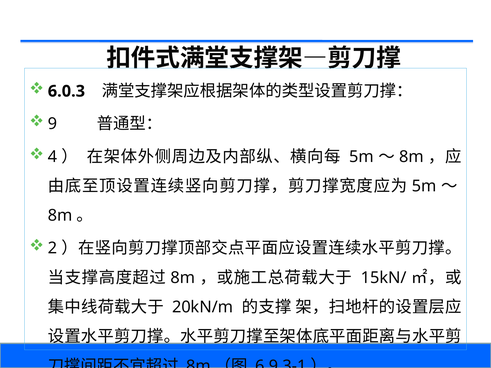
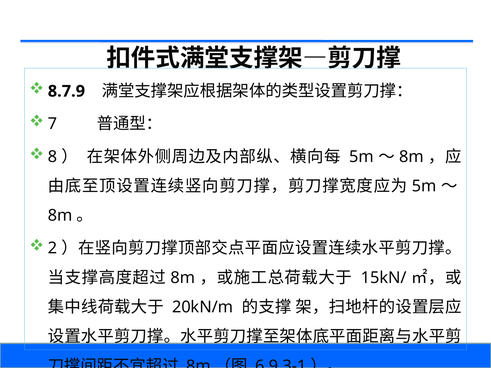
6.0.3: 6.0.3 -> 8.7.9
9: 9 -> 7
4: 4 -> 8
